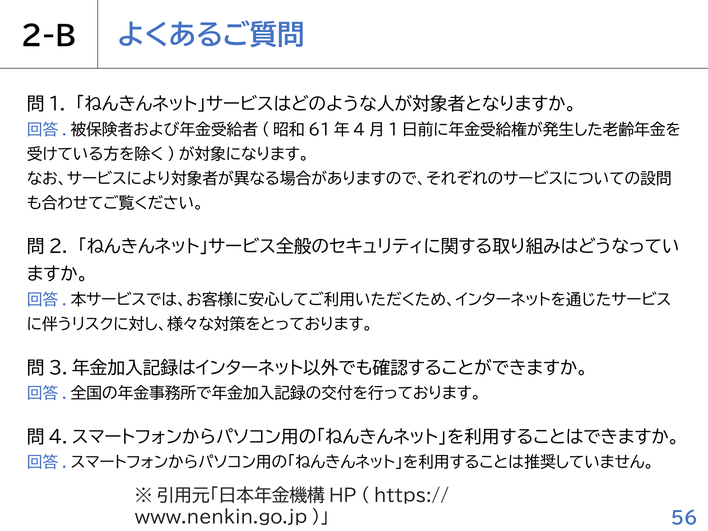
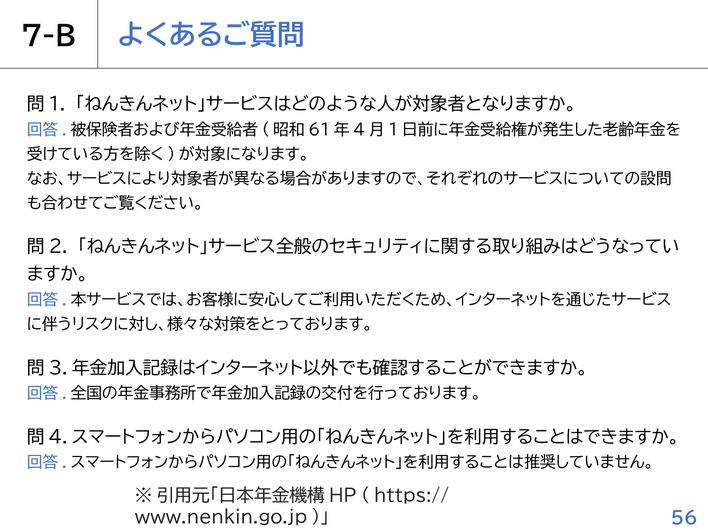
2-B: 2-B -> 7-B
